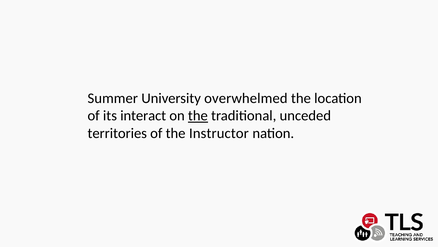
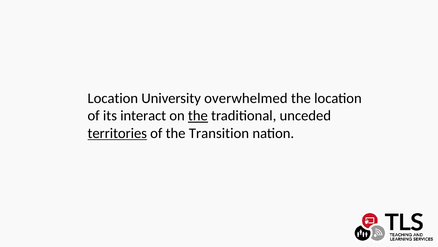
Summer at (113, 98): Summer -> Location
territories underline: none -> present
Instructor: Instructor -> Transition
